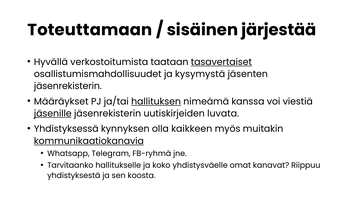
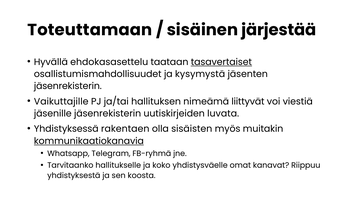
verkostoitumista: verkostoitumista -> ehdokasasettelu
Määräykset: Määräykset -> Vaikuttajille
hallituksen underline: present -> none
kanssa: kanssa -> liittyvät
jäsenille underline: present -> none
kynnyksen: kynnyksen -> rakentaen
kaikkeen: kaikkeen -> sisäisten
